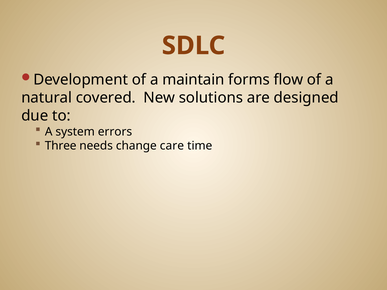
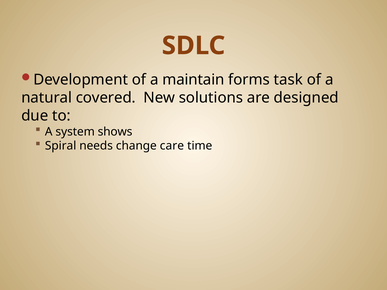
flow: flow -> task
errors: errors -> shows
Three: Three -> Spiral
